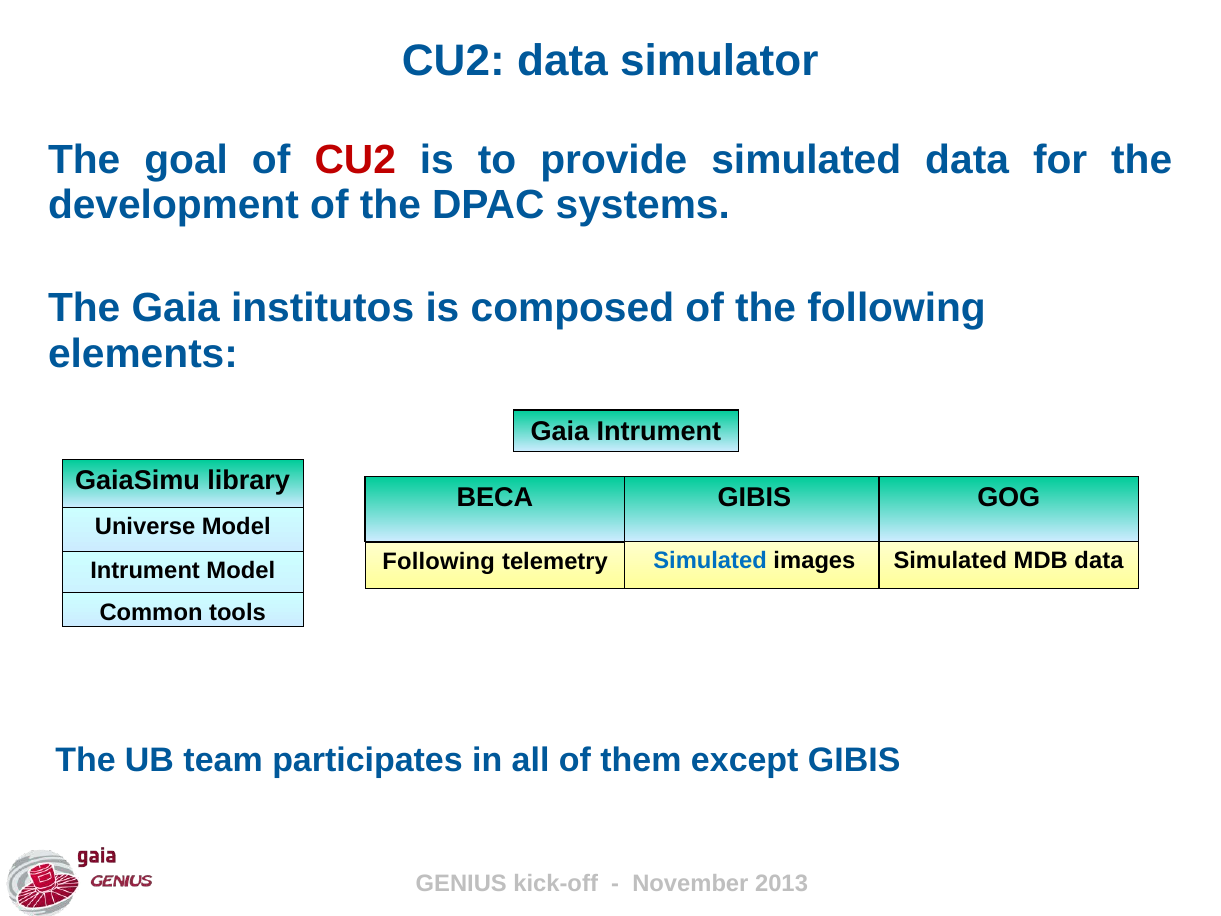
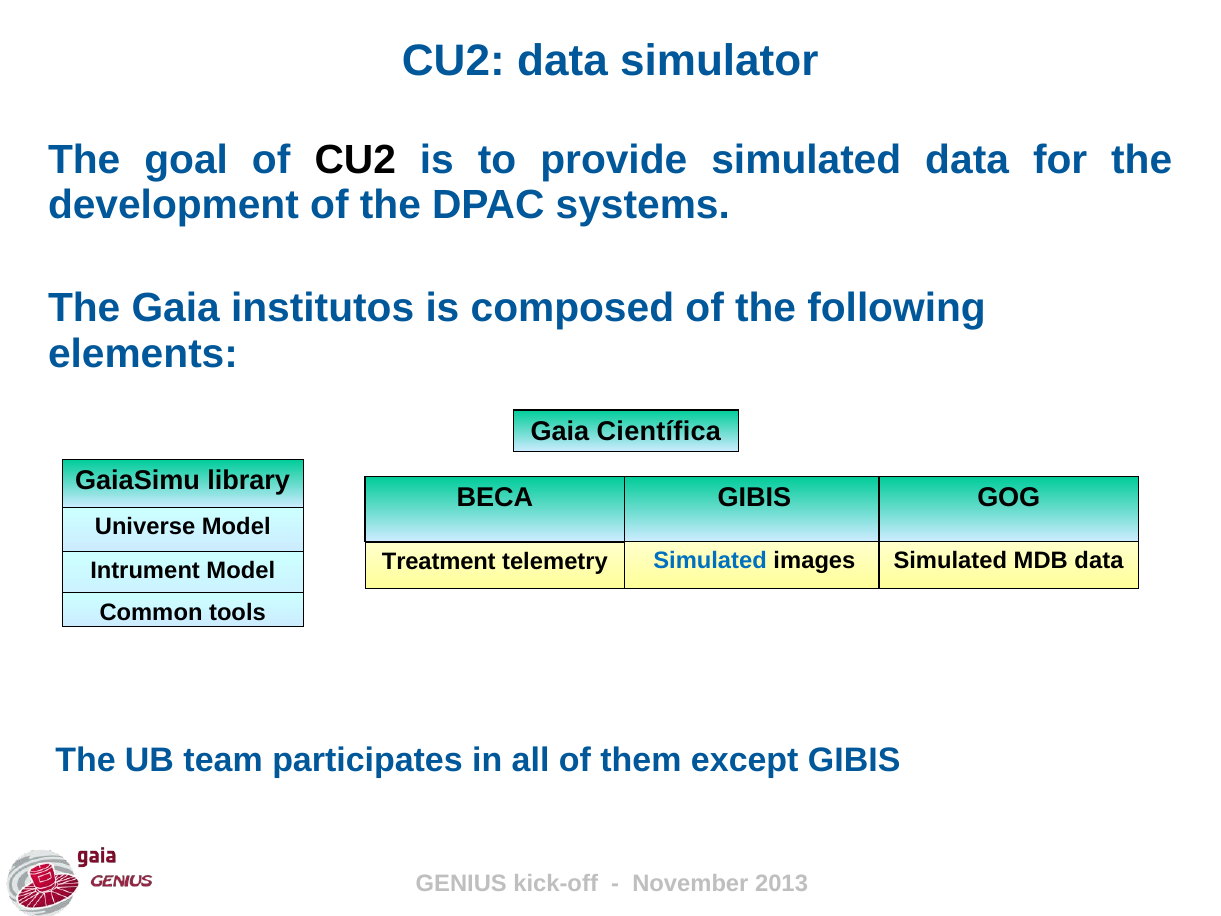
CU2 at (355, 160) colour: red -> black
Gaia Intrument: Intrument -> Científica
Following at (439, 561): Following -> Treatment
